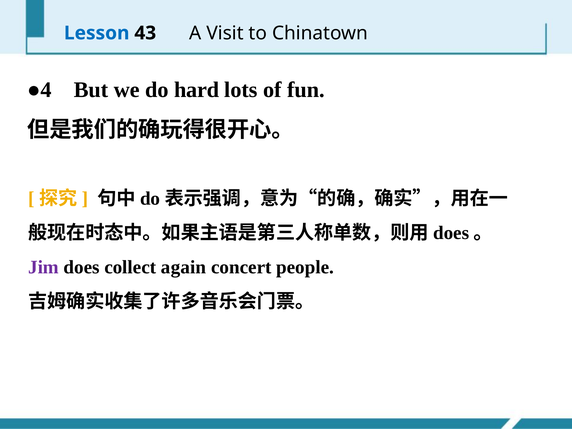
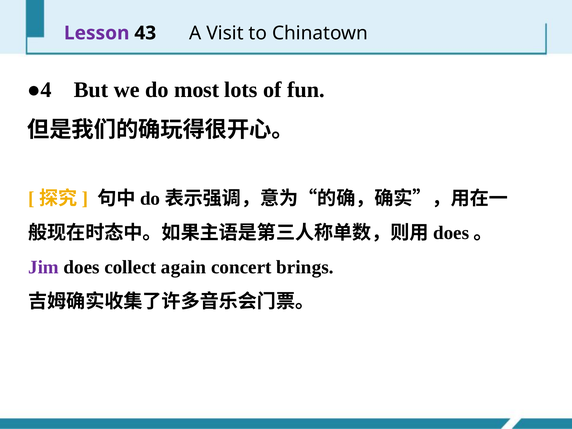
Lesson colour: blue -> purple
hard: hard -> most
people: people -> brings
